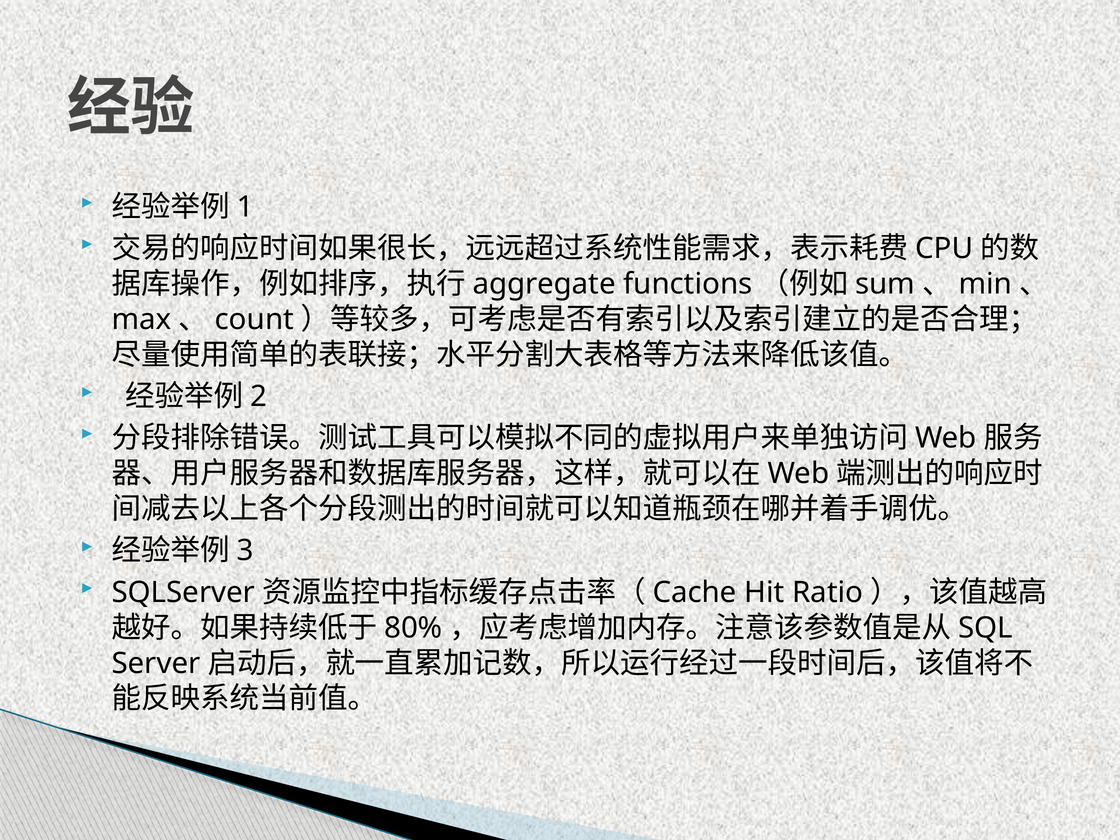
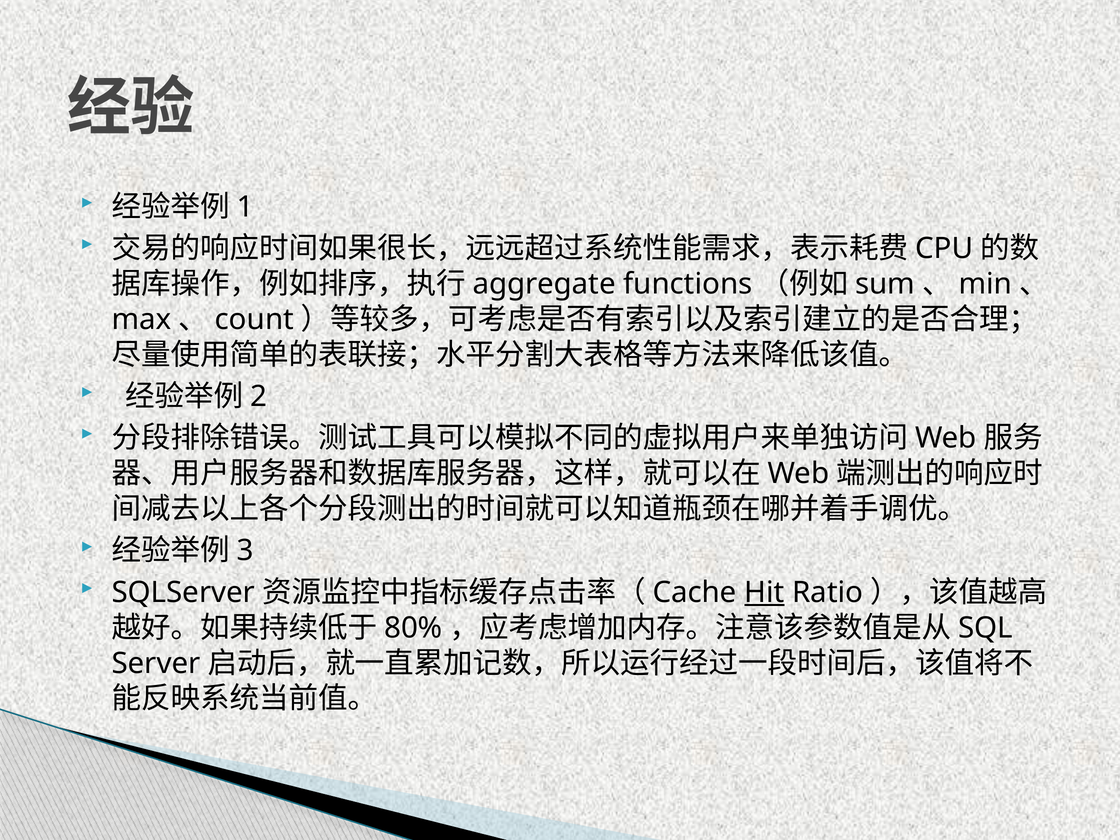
Hit underline: none -> present
